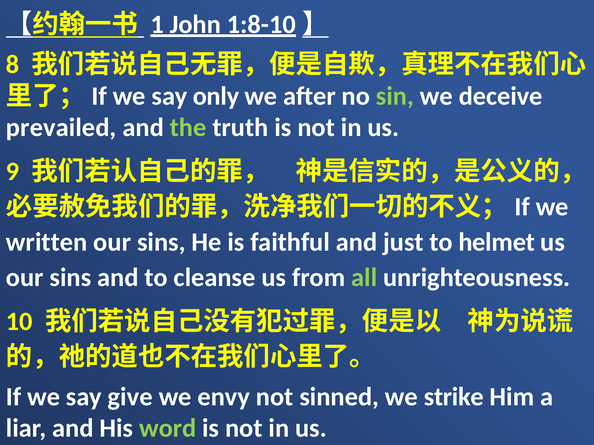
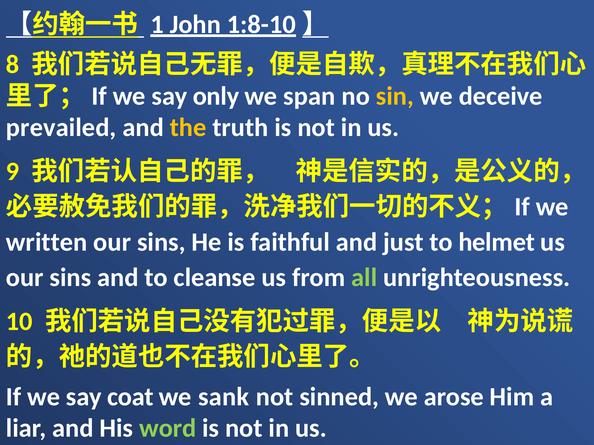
after: after -> span
sin colour: light green -> yellow
the colour: light green -> yellow
give: give -> coat
envy: envy -> sank
strike: strike -> arose
